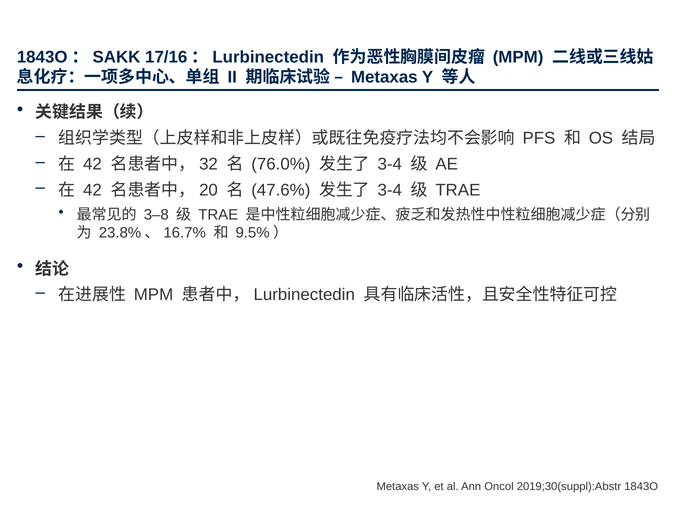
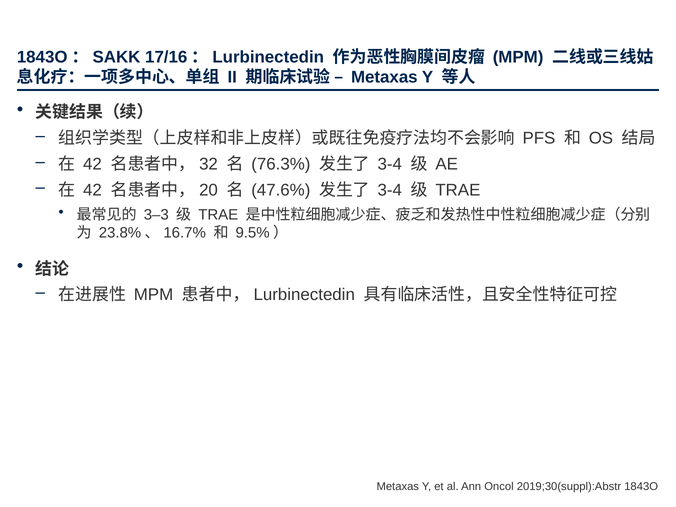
76.0%: 76.0% -> 76.3%
3–8: 3–8 -> 3–3
